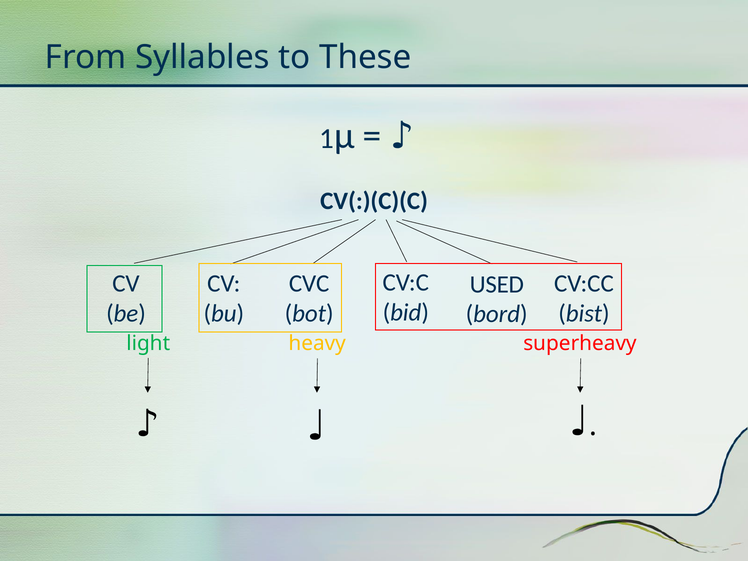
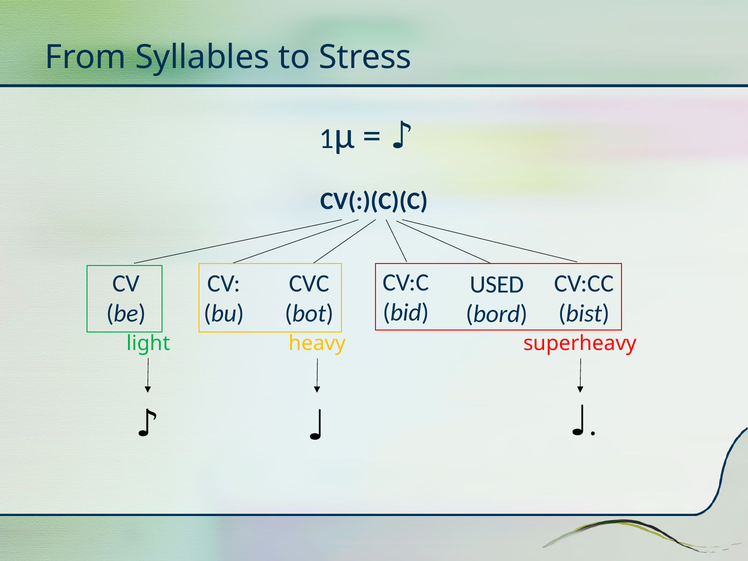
These: These -> Stress
